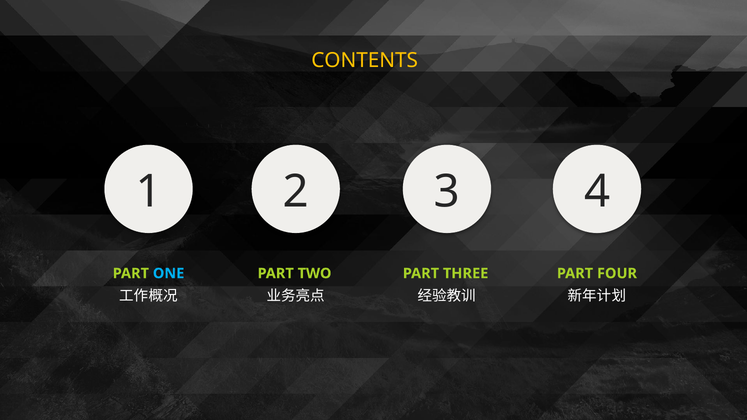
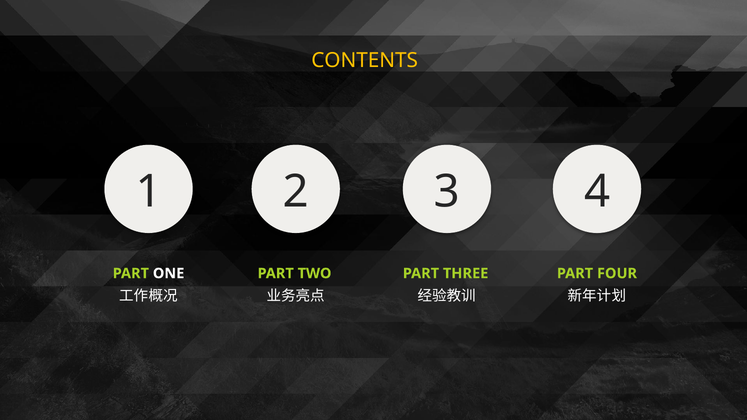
ONE colour: light blue -> white
